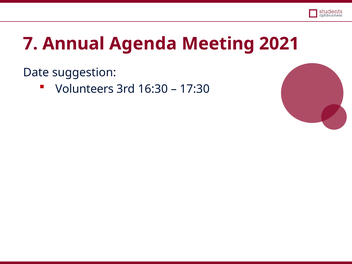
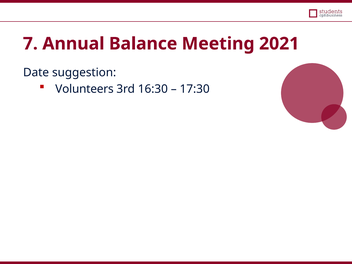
Agenda: Agenda -> Balance
